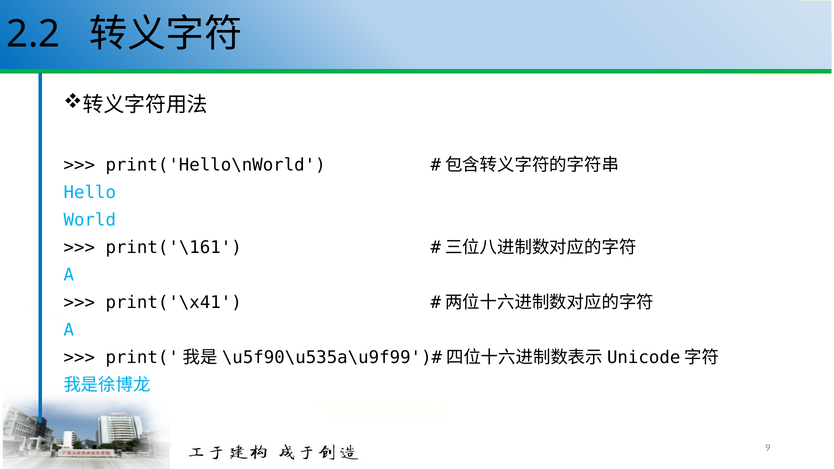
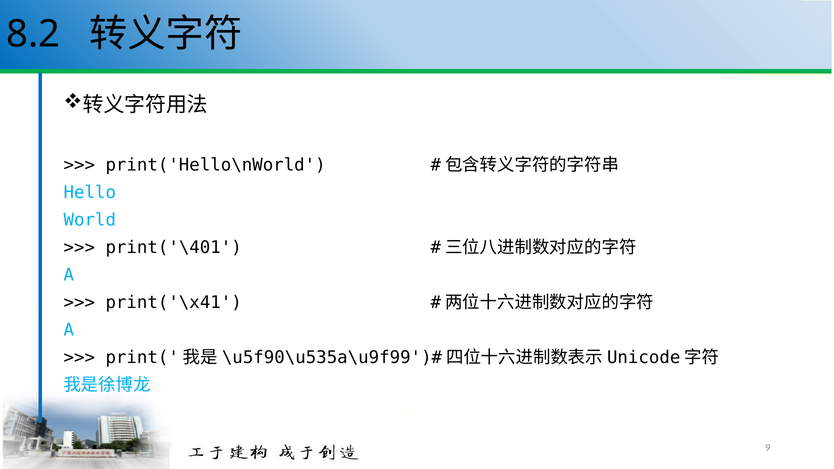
2.2: 2.2 -> 8.2
print('\161: print('\161 -> print('\401
